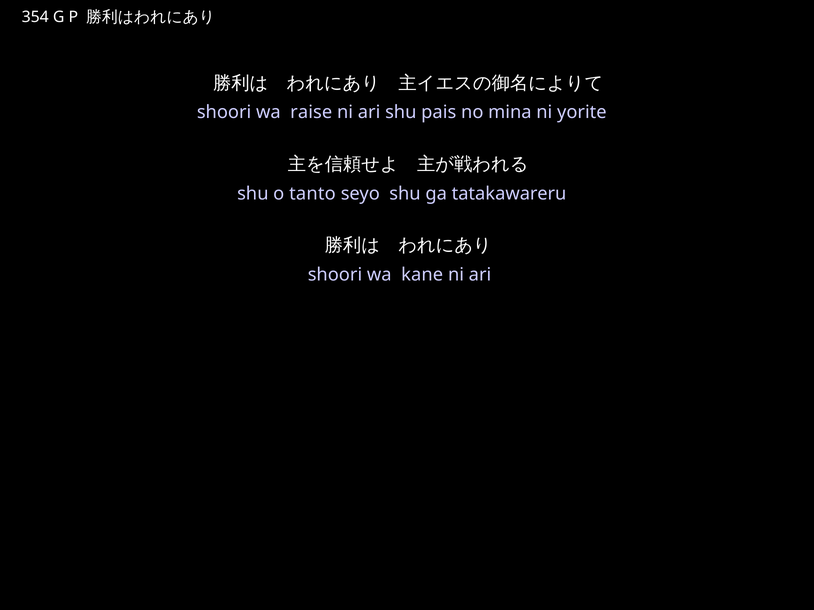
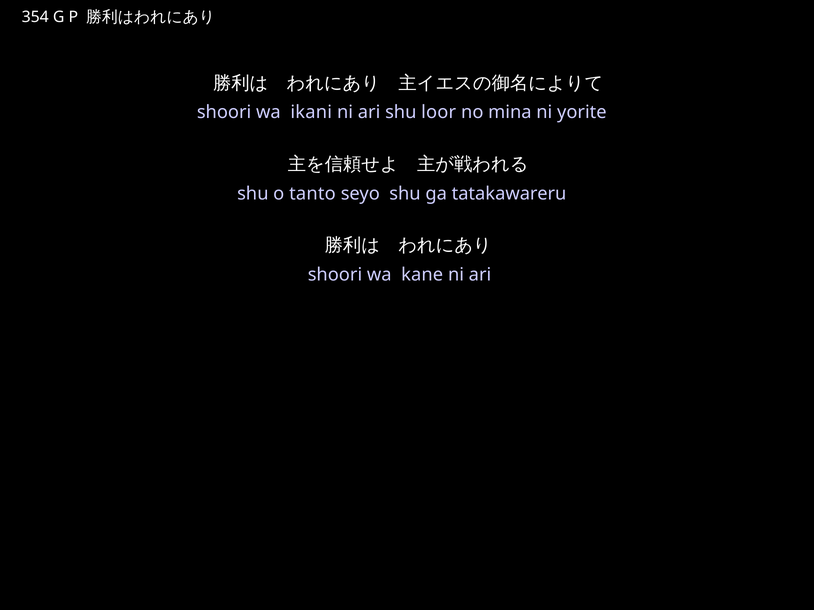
raise: raise -> ikani
pais: pais -> loor
